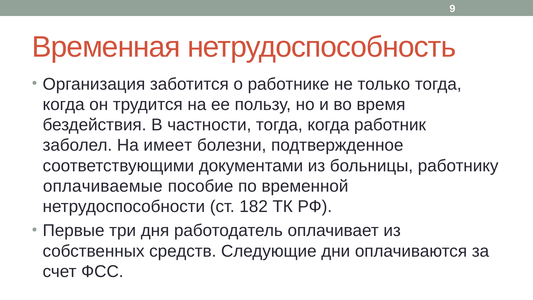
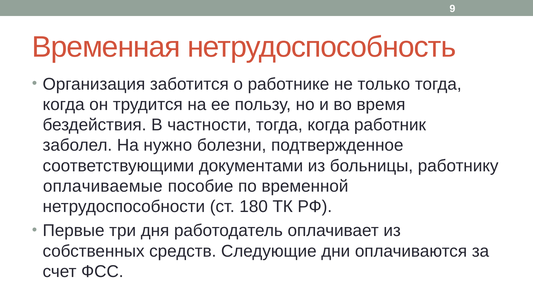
имеет: имеет -> нужно
182: 182 -> 180
